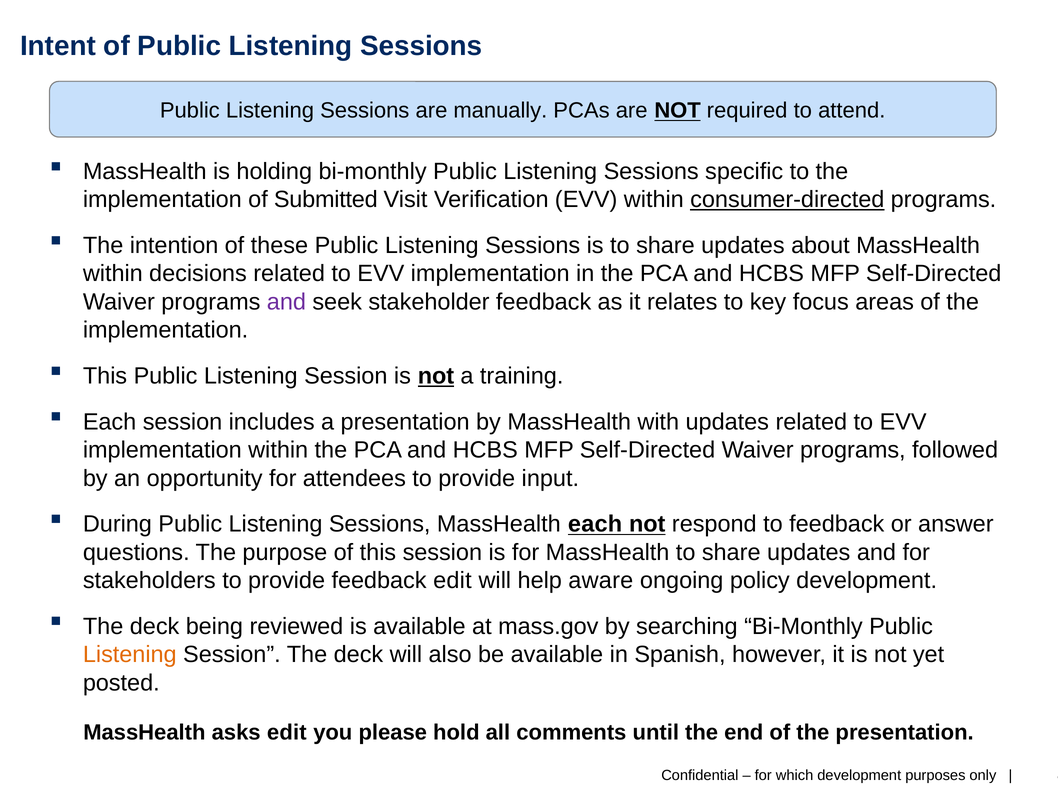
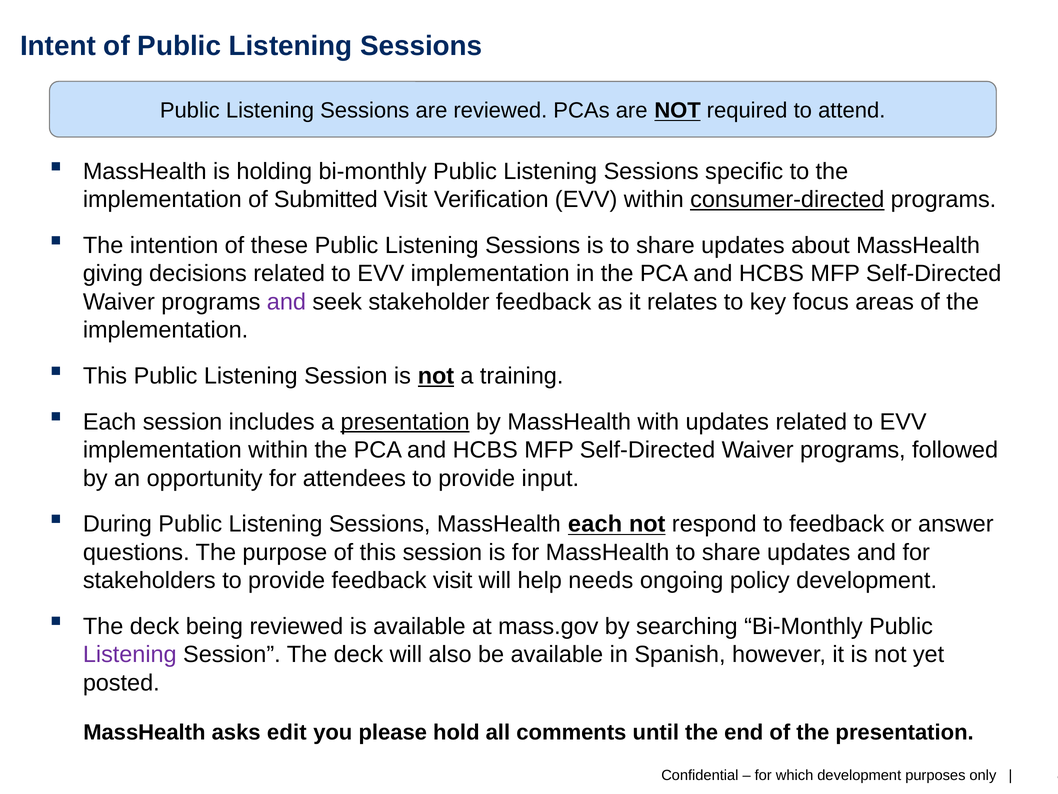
are manually: manually -> reviewed
within at (113, 274): within -> giving
presentation at (405, 422) underline: none -> present
feedback edit: edit -> visit
aware: aware -> needs
Listening at (130, 654) colour: orange -> purple
